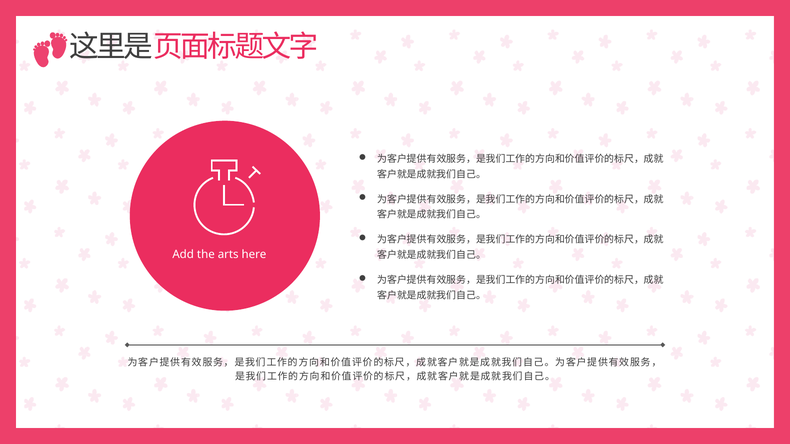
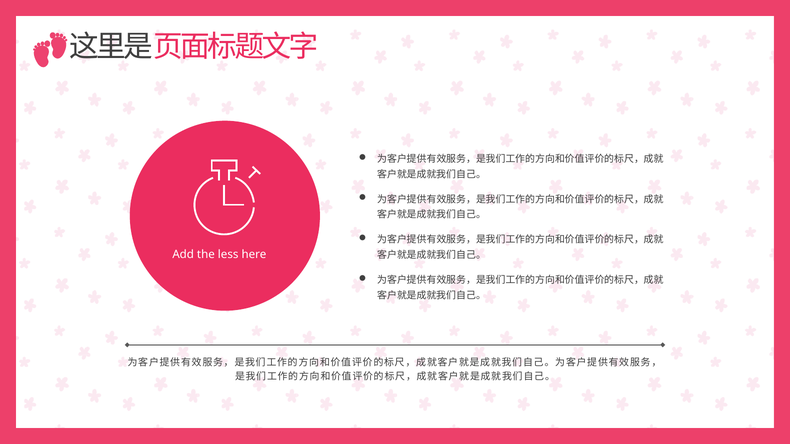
arts: arts -> less
